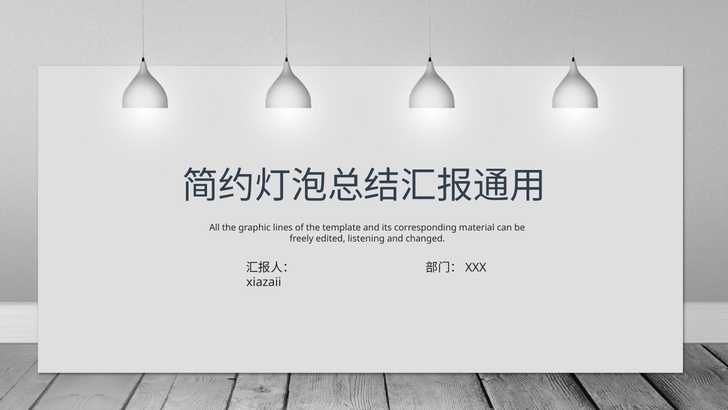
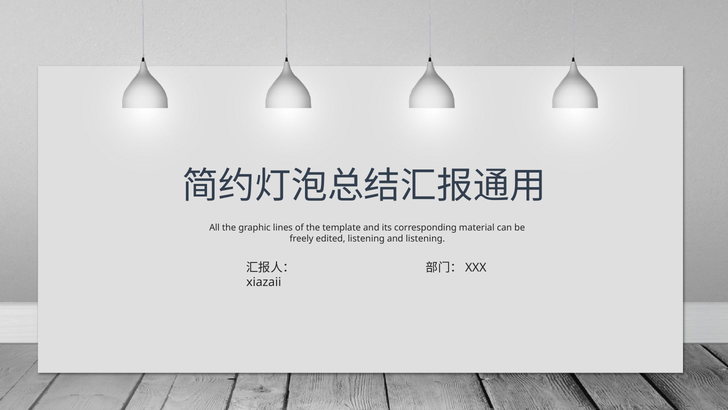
and changed: changed -> listening
